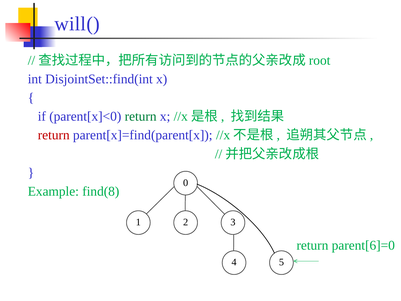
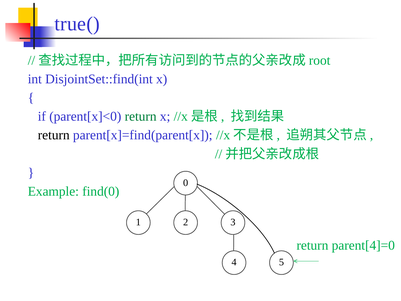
will(: will( -> true(
return at (54, 135) colour: red -> black
find(8: find(8 -> find(0
parent[6]=0: parent[6]=0 -> parent[4]=0
